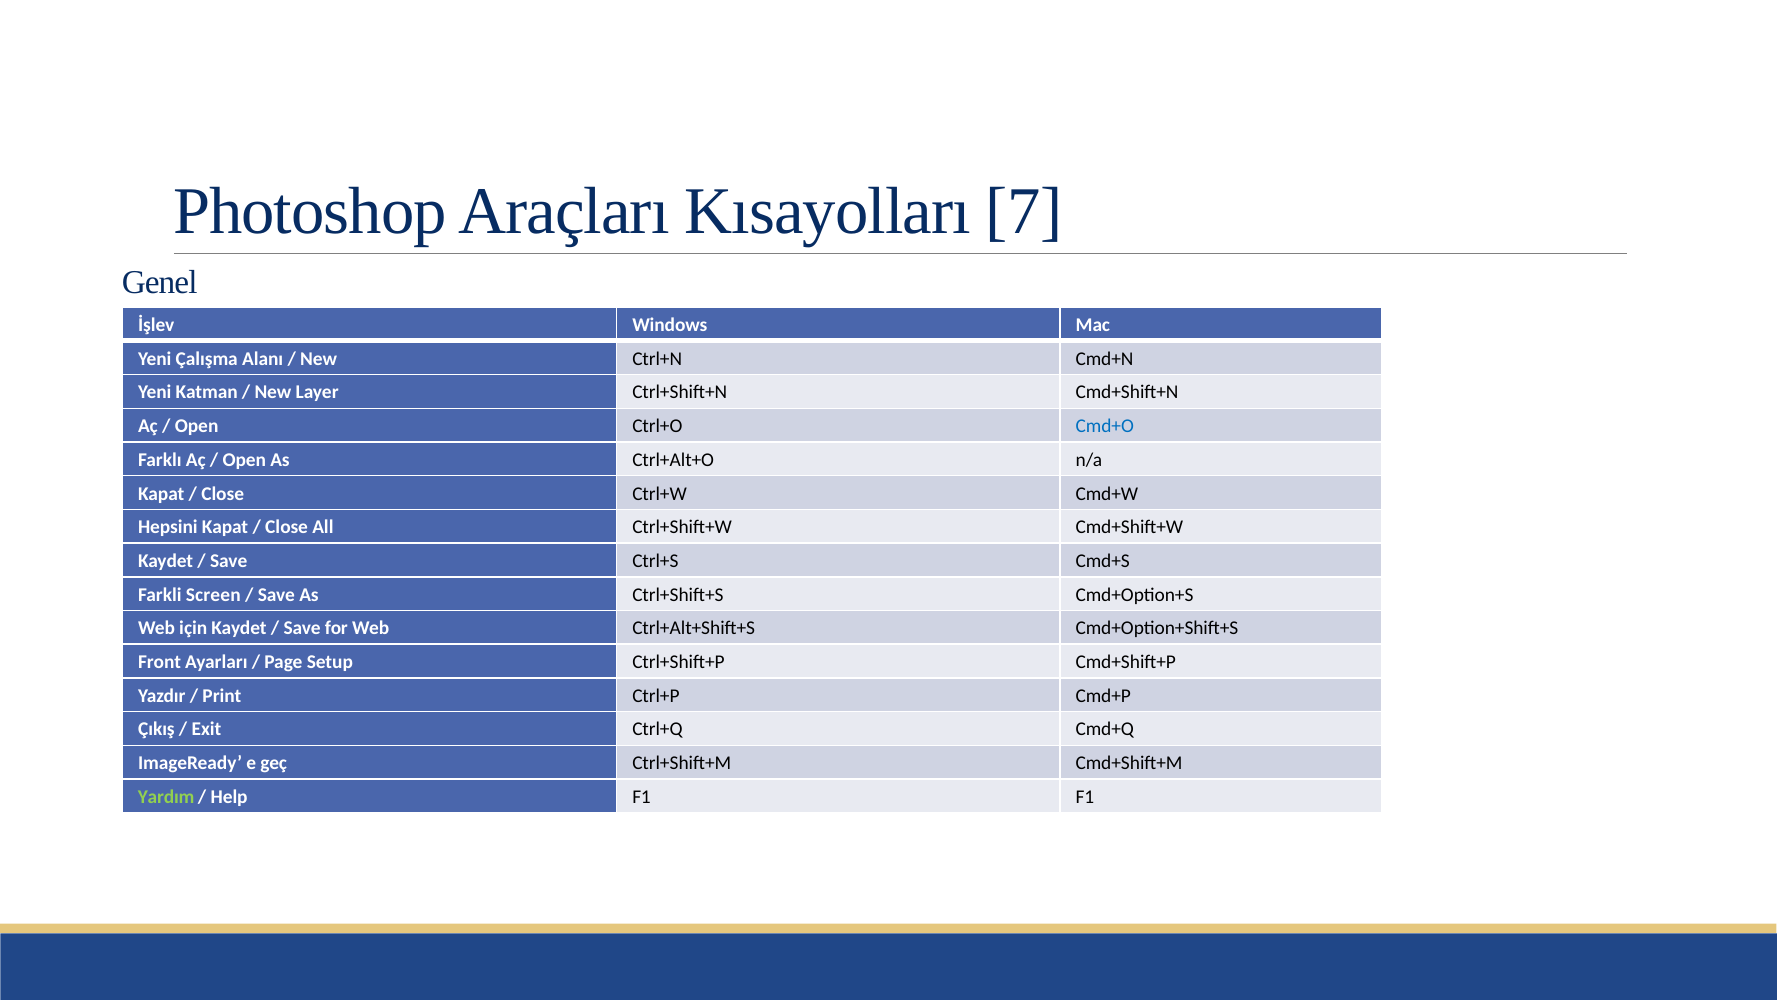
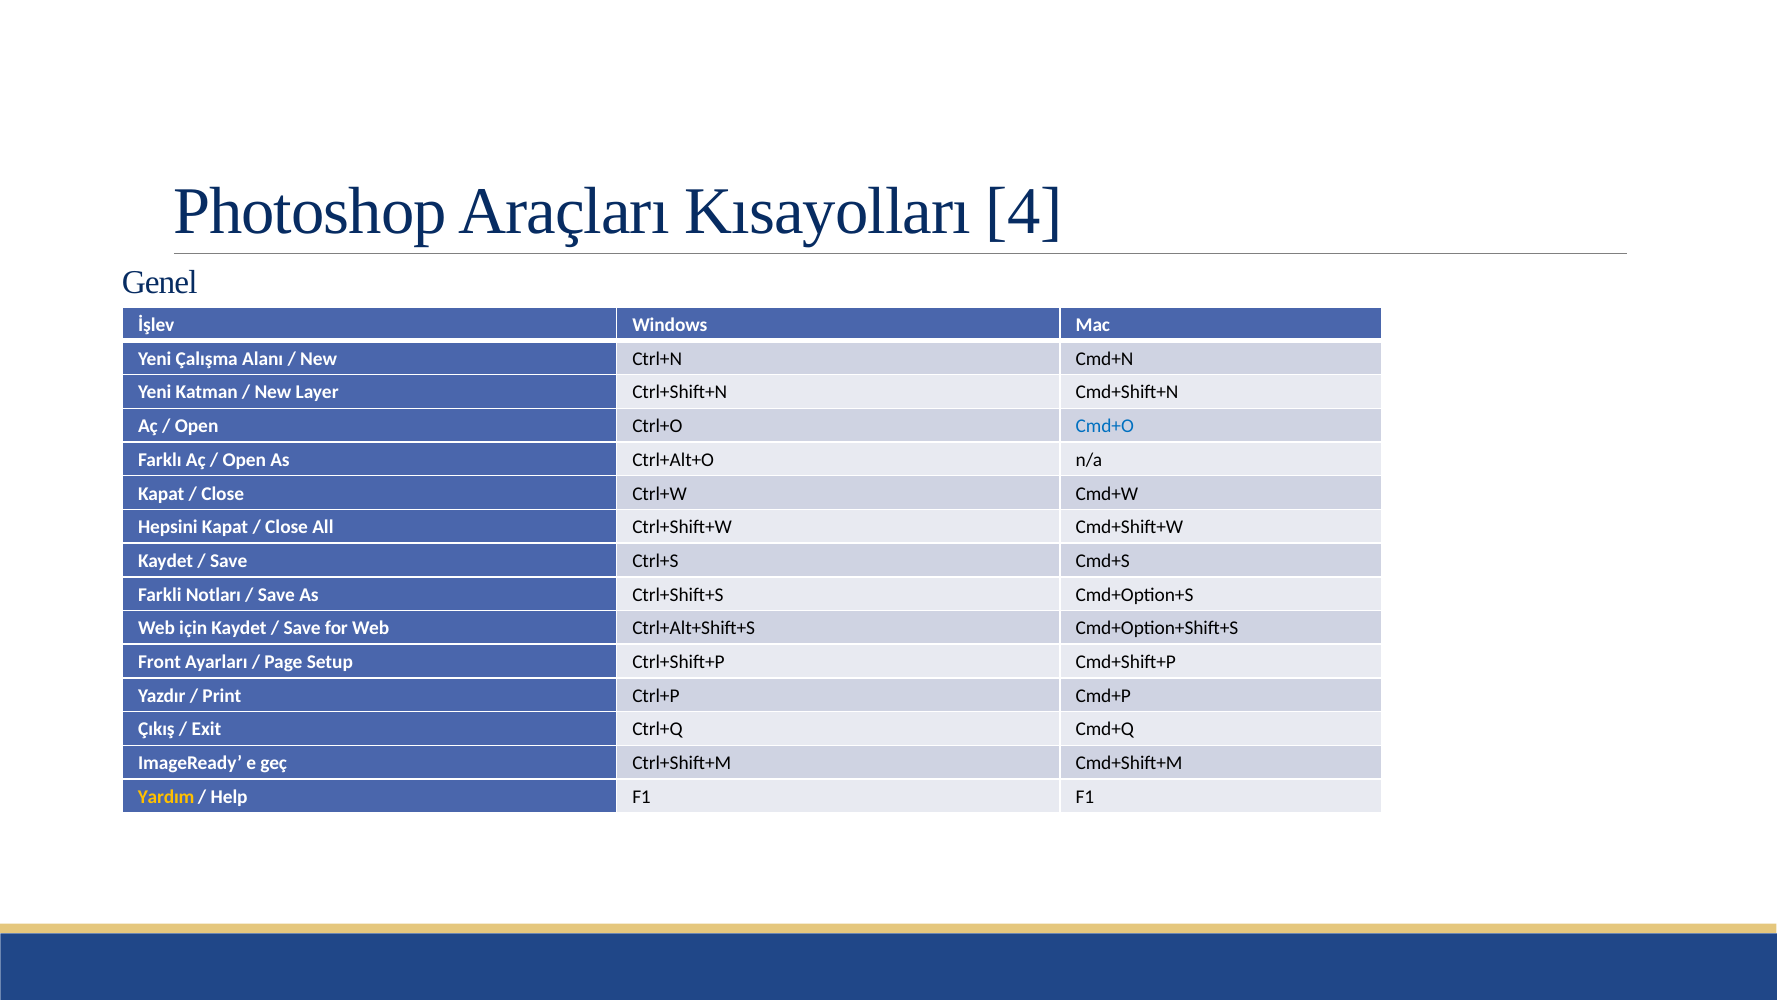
7: 7 -> 4
Screen: Screen -> Notları
Yardım colour: light green -> yellow
